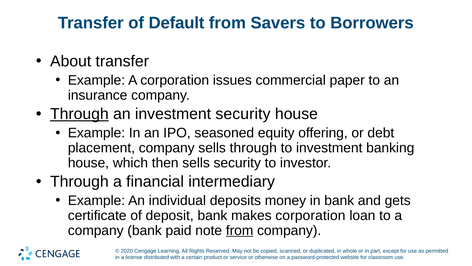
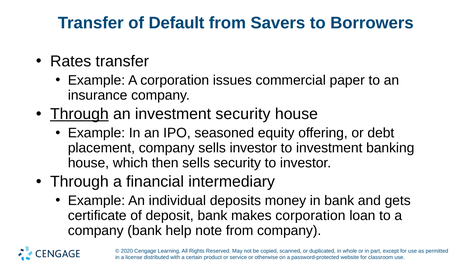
About: About -> Rates
sells through: through -> investor
paid: paid -> help
from at (240, 230) underline: present -> none
